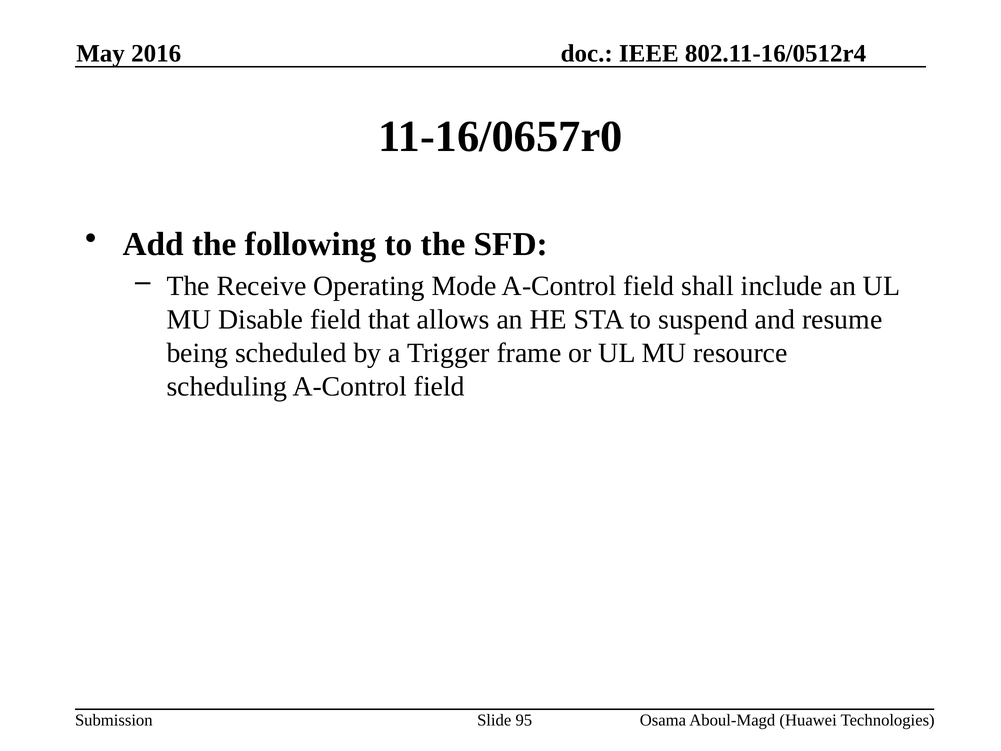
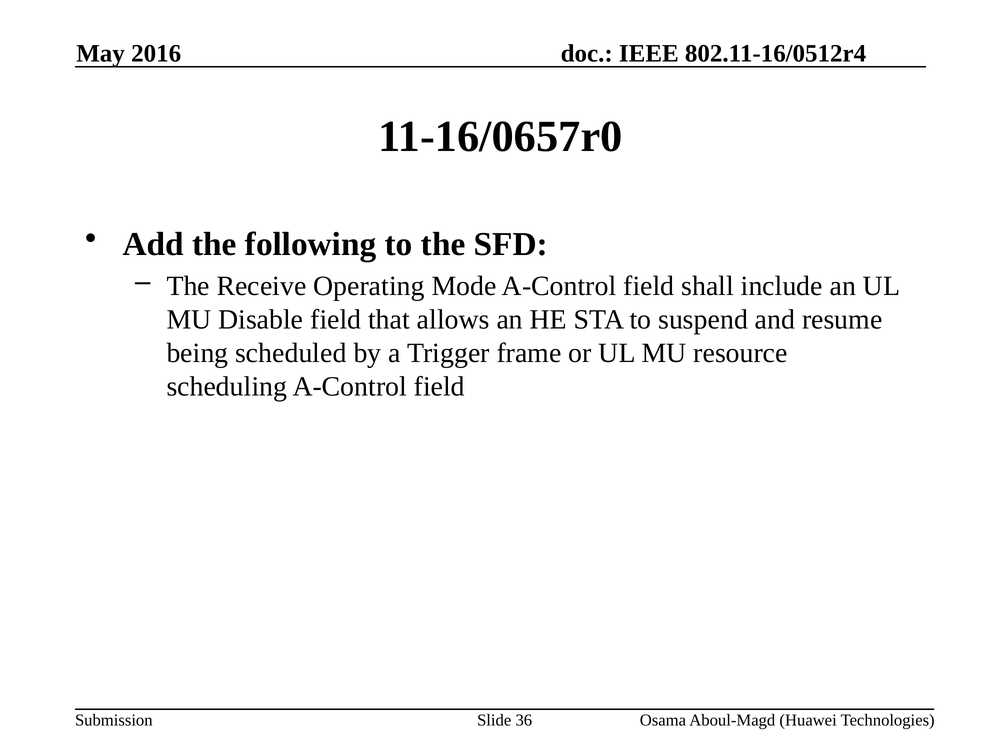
95: 95 -> 36
